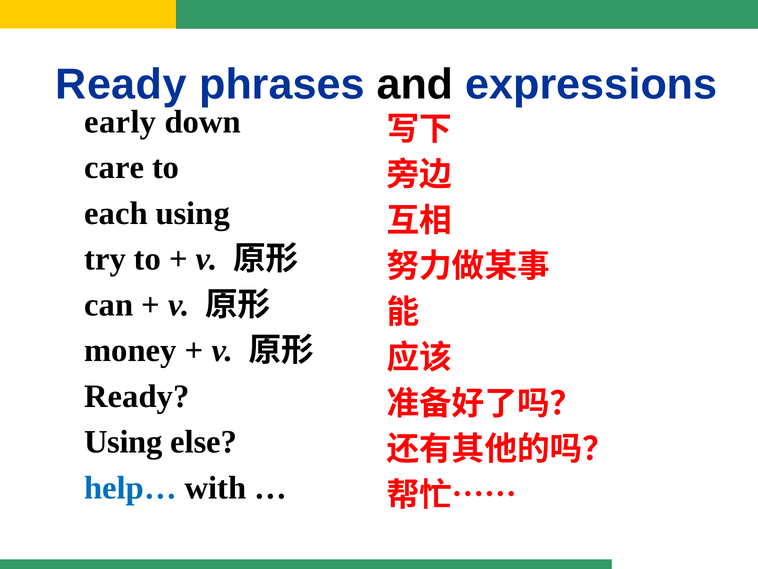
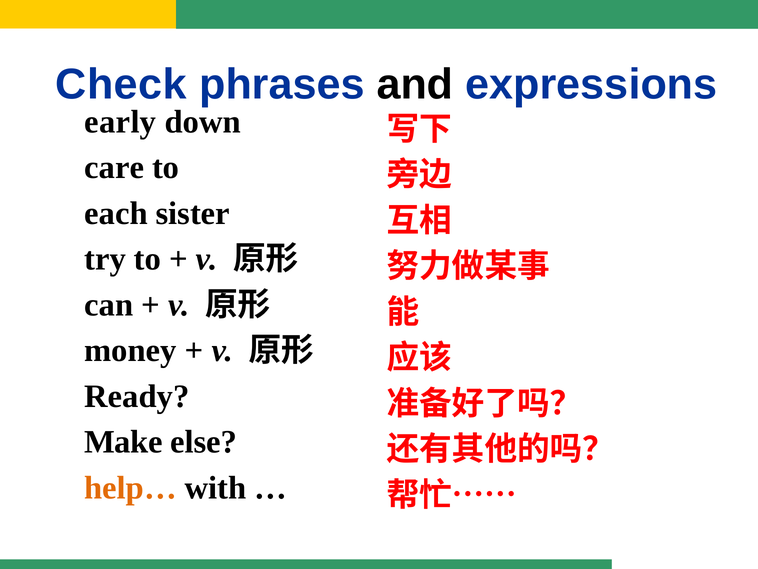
Ready at (121, 84): Ready -> Check
each using: using -> sister
Using at (123, 442): Using -> Make
help… colour: blue -> orange
